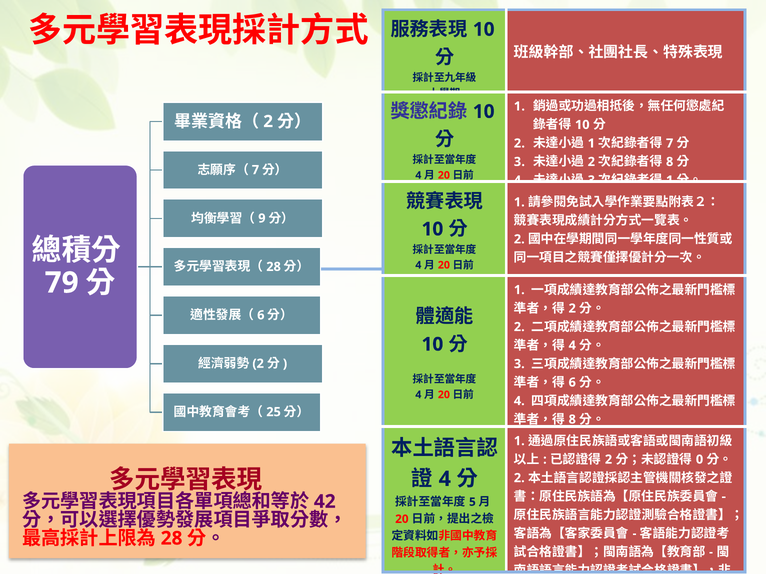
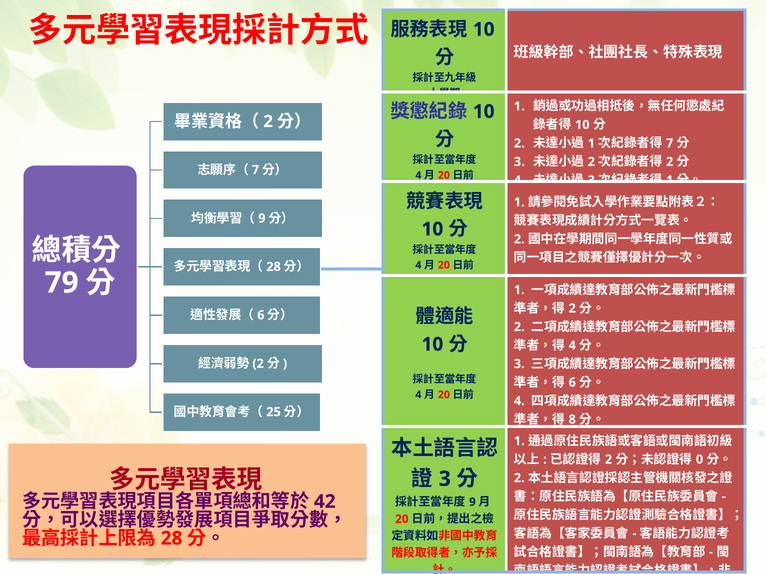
8 at (670, 162): 8 -> 2
4 at (445, 479): 4 -> 3
5 at (472, 502): 5 -> 9
